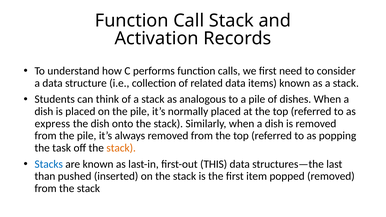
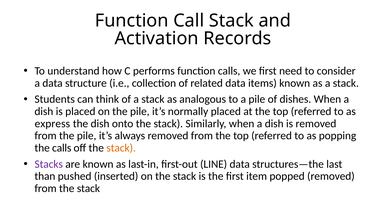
the task: task -> calls
Stacks colour: blue -> purple
THIS: THIS -> LINE
